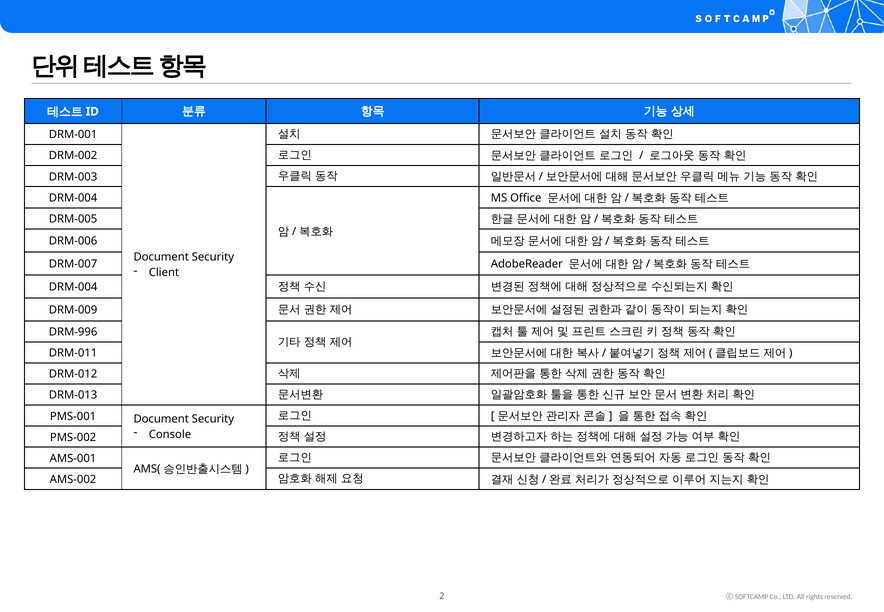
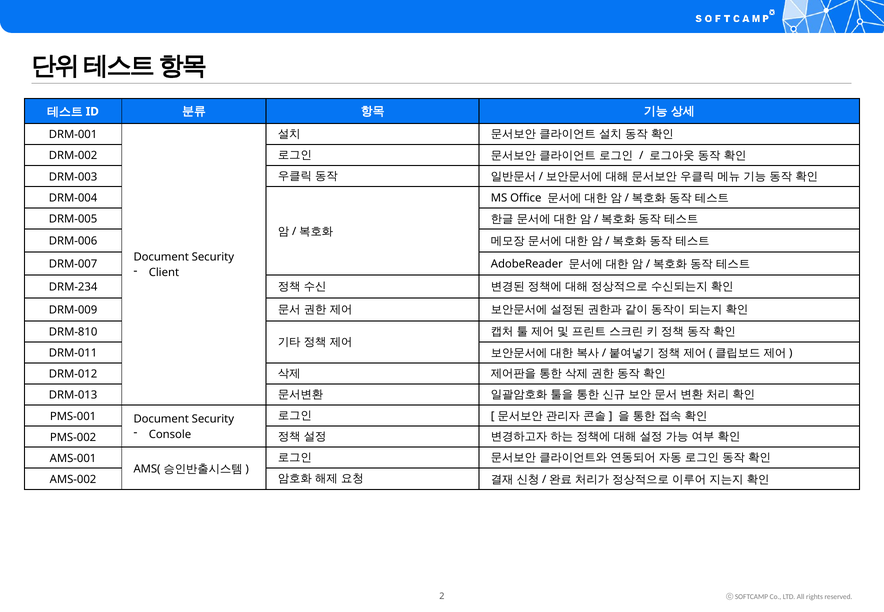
DRM-004 at (73, 287): DRM-004 -> DRM-234
DRM-996: DRM-996 -> DRM-810
